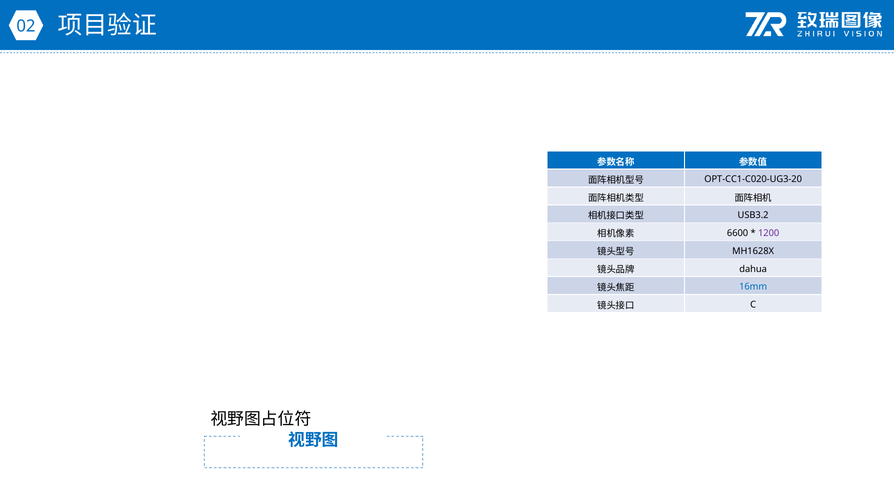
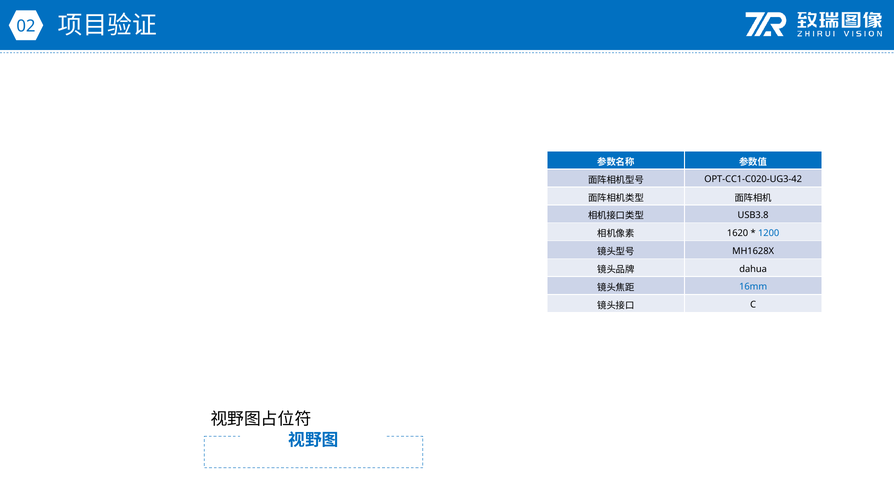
OPT-CC1-C020-UG3-20: OPT-CC1-C020-UG3-20 -> OPT-CC1-C020-UG3-42
USB3.2: USB3.2 -> USB3.8
6600: 6600 -> 1620
1200 colour: purple -> blue
